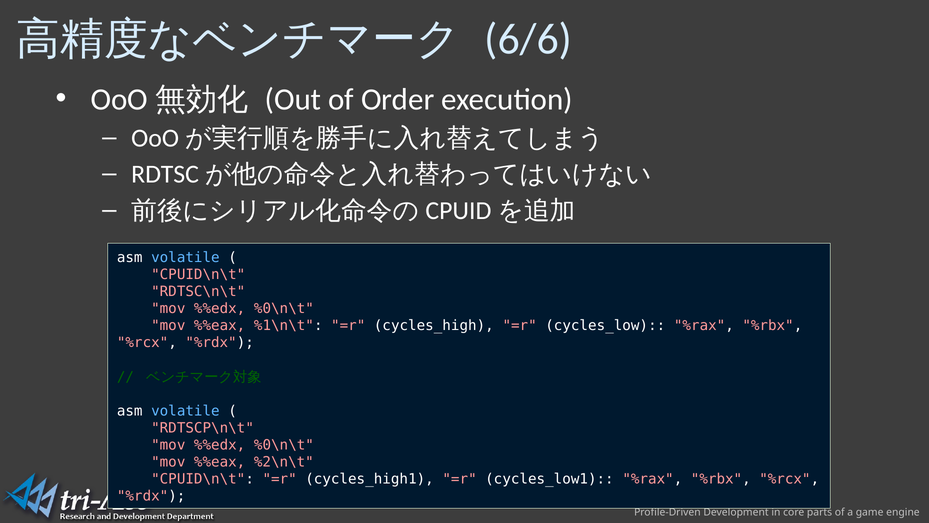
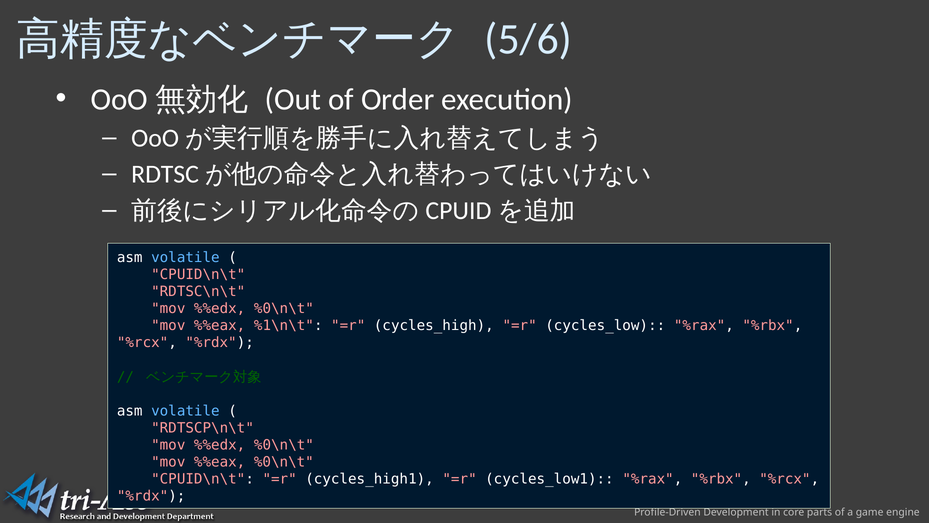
6/6: 6/6 -> 5/6
%%eax %2\n\t: %2\n\t -> %0\n\t
